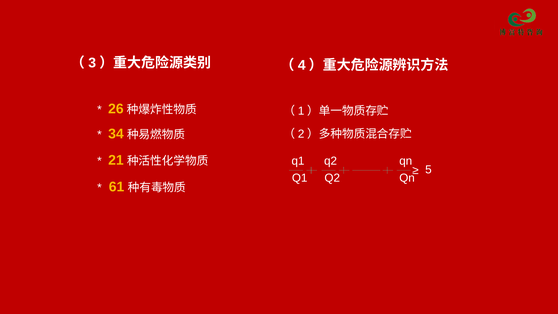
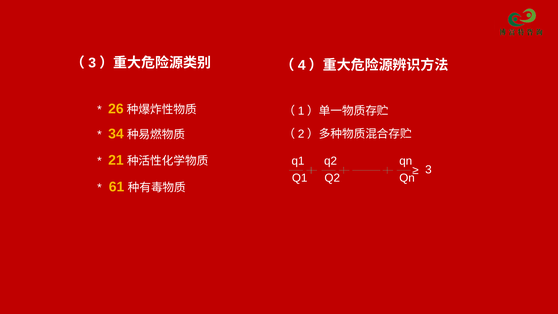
5: 5 -> 3
